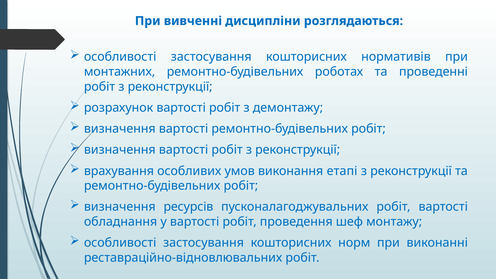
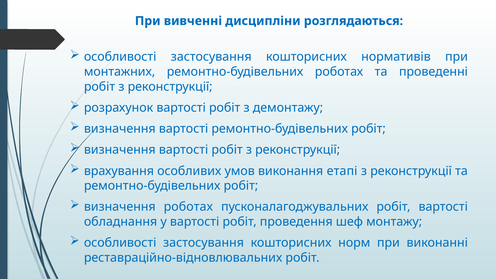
визначення ресурсів: ресурсів -> роботах
